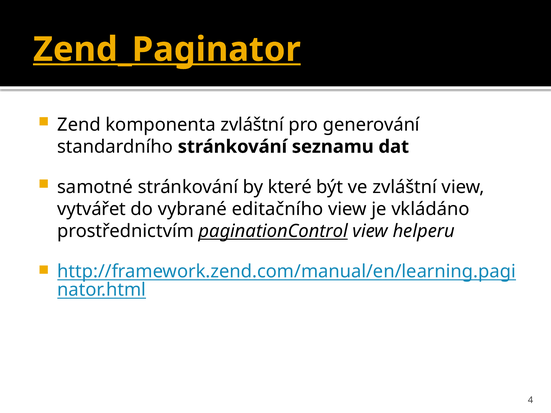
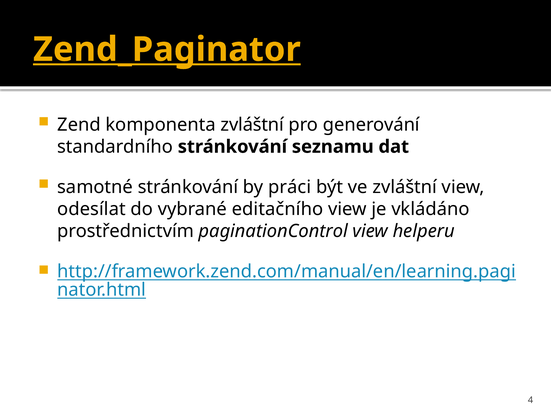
které: které -> práci
vytvářet: vytvářet -> odesílat
paginationControl underline: present -> none
